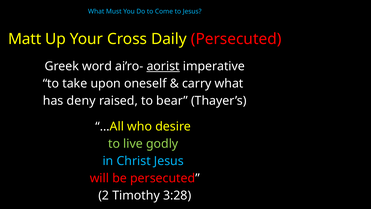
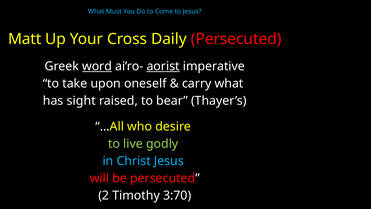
word underline: none -> present
deny: deny -> sight
3:28: 3:28 -> 3:70
